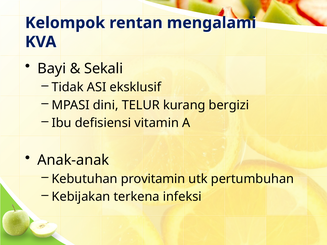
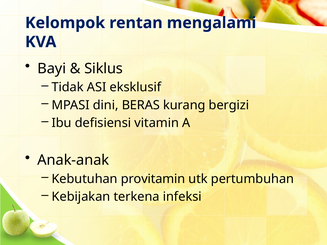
Sekali: Sekali -> Siklus
TELUR: TELUR -> BERAS
